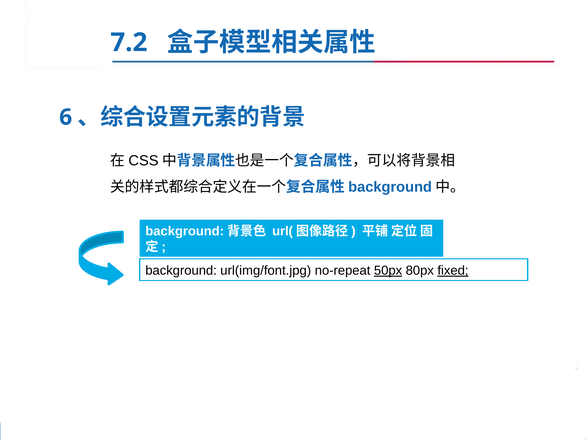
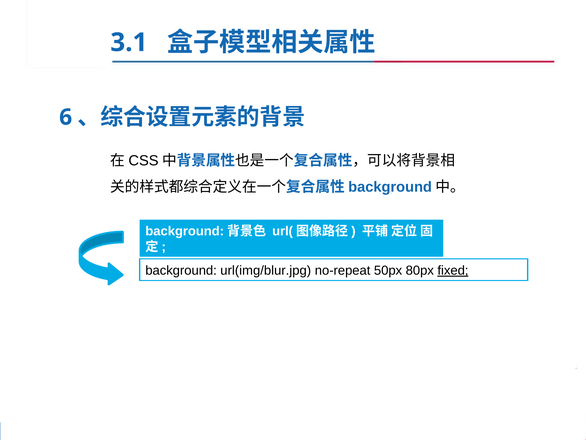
7.2: 7.2 -> 3.1
url(img/font.jpg: url(img/font.jpg -> url(img/blur.jpg
50px underline: present -> none
